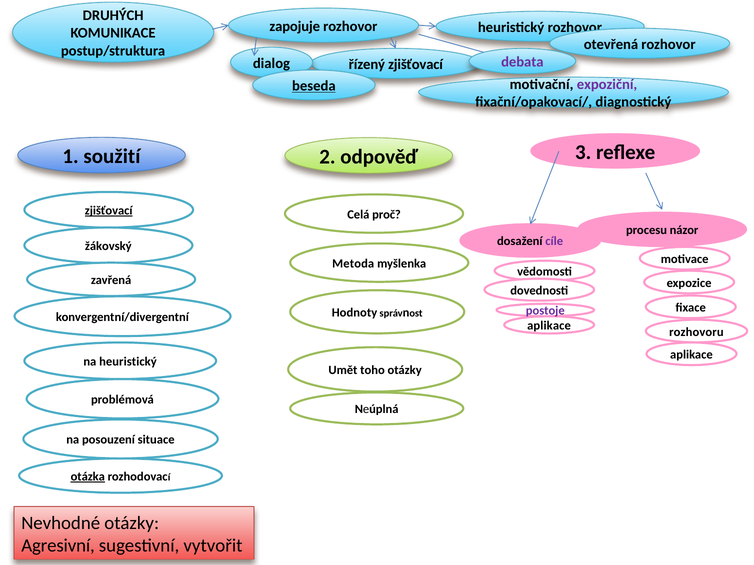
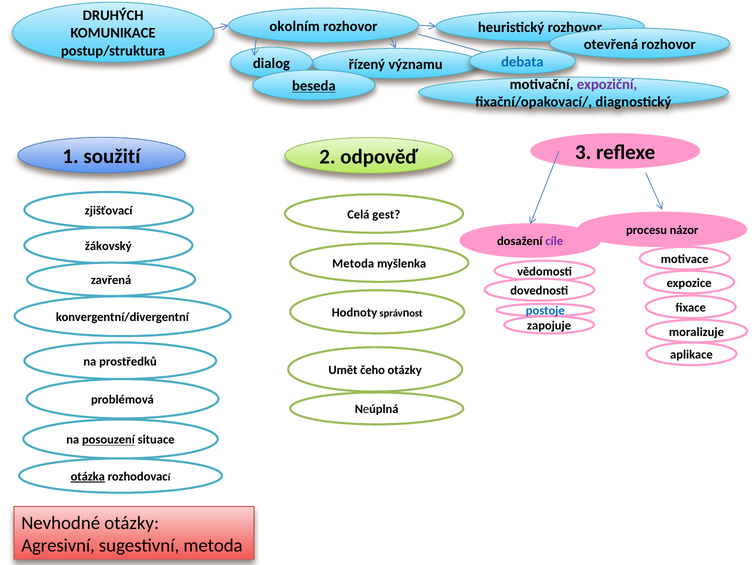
zapojuje: zapojuje -> okolním
debata colour: purple -> blue
zjišťovací at (416, 64): zjišťovací -> významu
zjišťovací at (109, 211) underline: present -> none
proč: proč -> gest
postoje colour: purple -> blue
aplikace at (549, 326): aplikace -> zapojuje
rozhovoru: rozhovoru -> moralizuje
na heuristický: heuristický -> prostředků
toho: toho -> čeho
posouzení underline: none -> present
sugestivní vytvořit: vytvořit -> metoda
